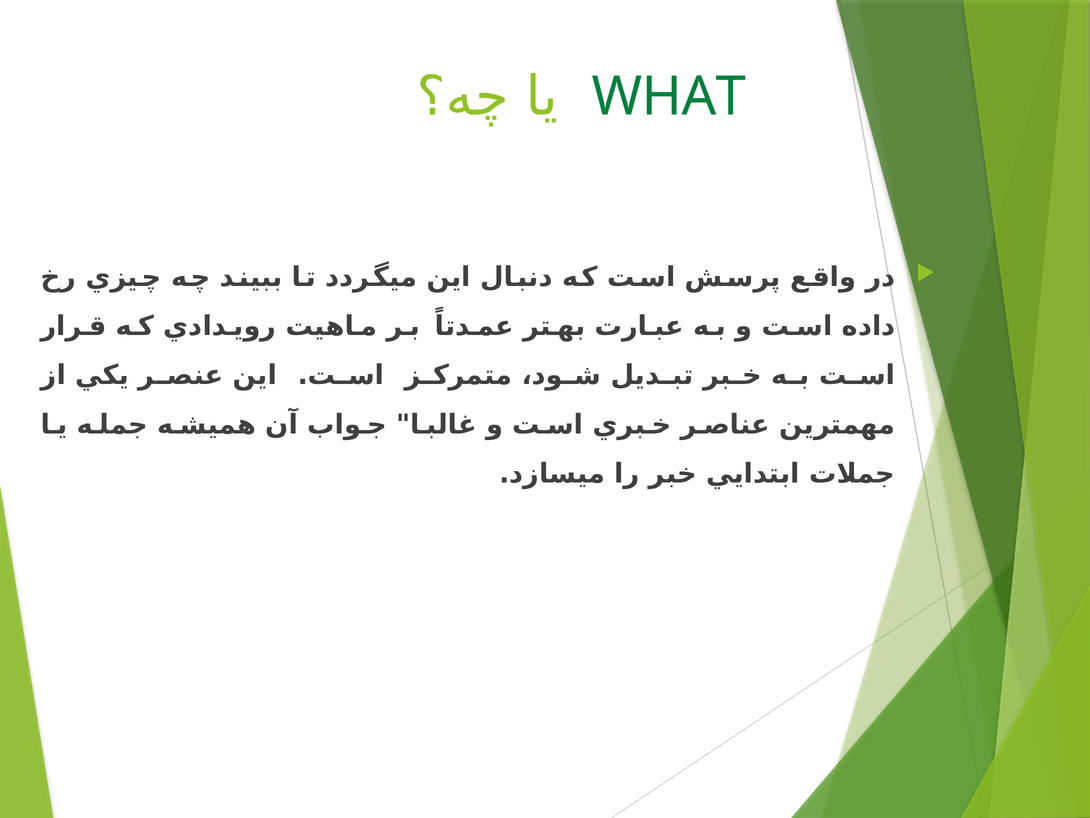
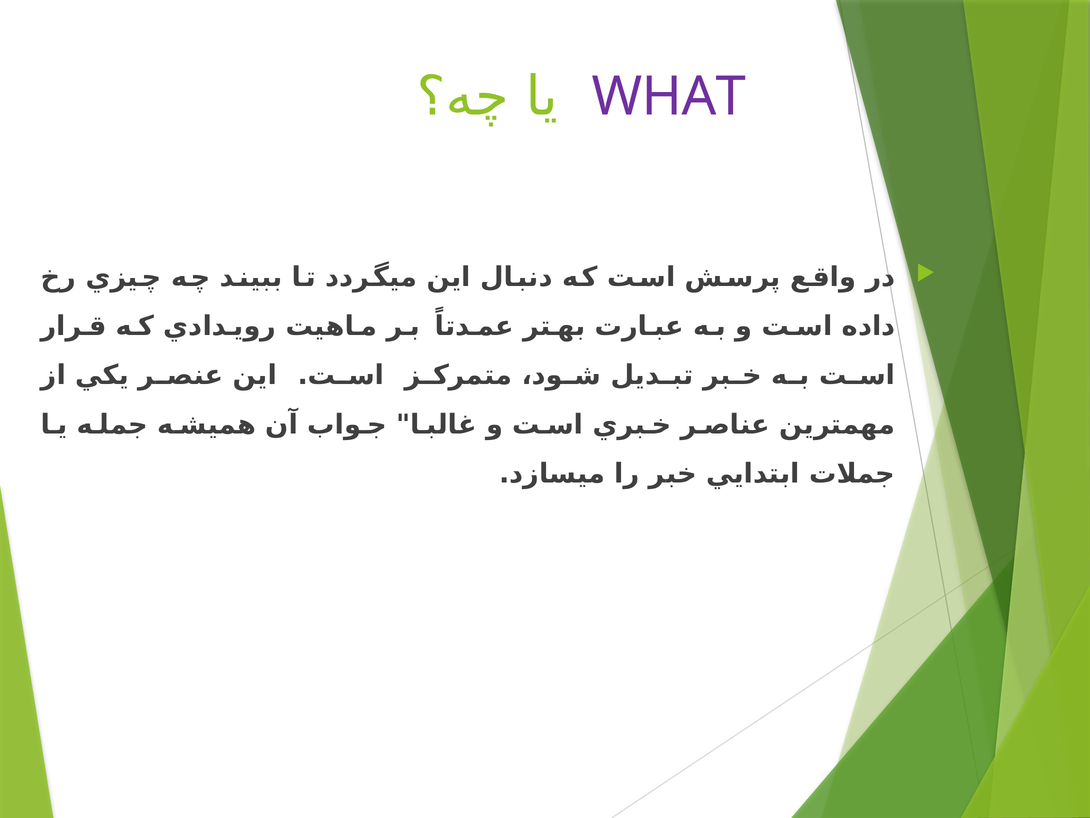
WHAT colour: green -> purple
